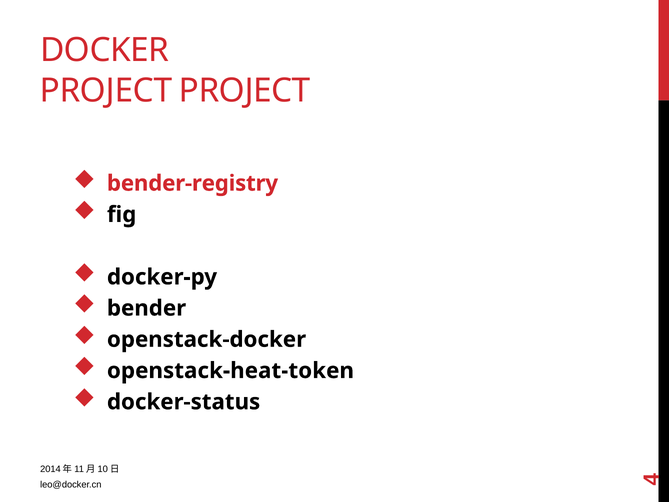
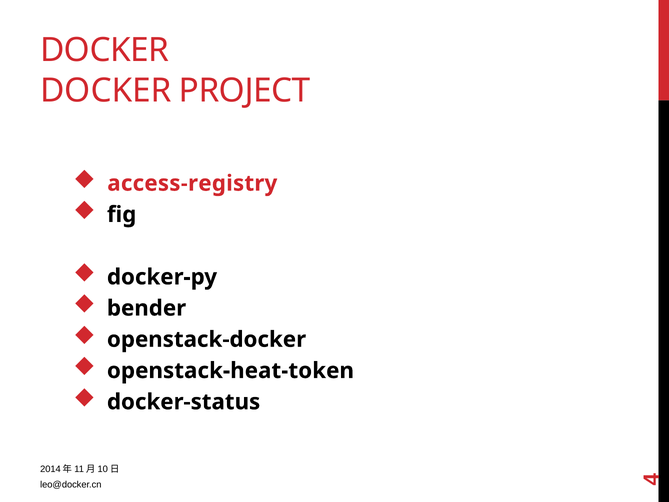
PROJECT at (106, 90): PROJECT -> DOCKER
bender-registry: bender-registry -> access-registry
